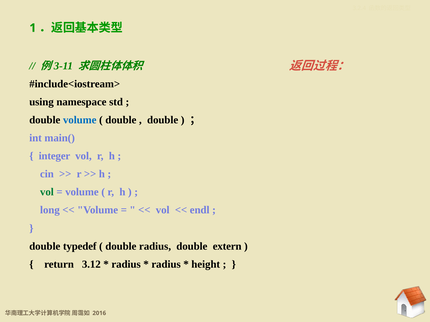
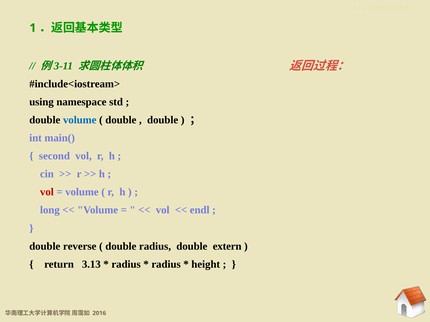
integer: integer -> second
vol at (47, 192) colour: green -> red
typedef: typedef -> reverse
3.12: 3.12 -> 3.13
